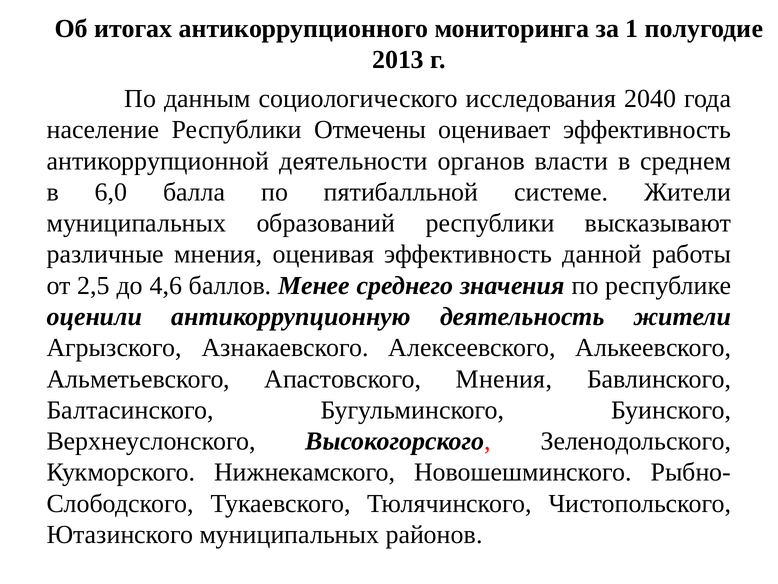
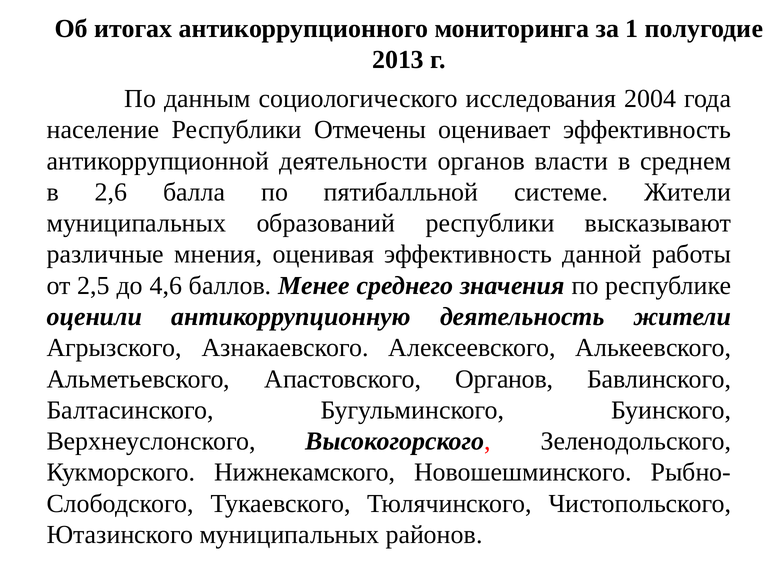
2040: 2040 -> 2004
6,0: 6,0 -> 2,6
Апастовского Мнения: Мнения -> Органов
